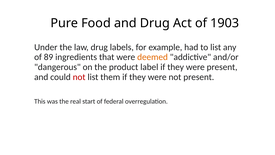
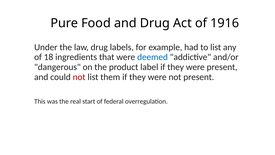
1903: 1903 -> 1916
89: 89 -> 18
deemed colour: orange -> blue
